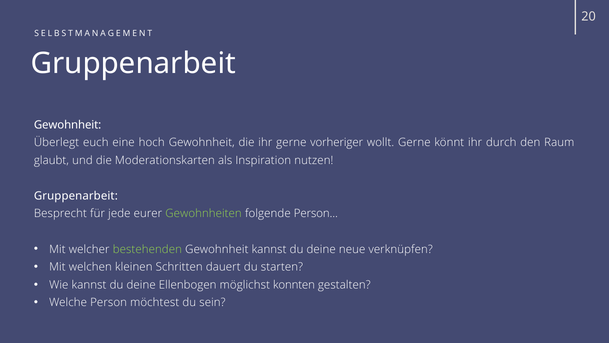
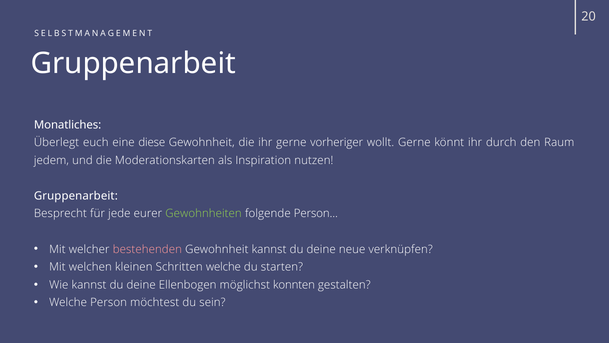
Gewohnheit at (68, 125): Gewohnheit -> Monatliches
hoch: hoch -> diese
glaubt: glaubt -> jedem
bestehenden colour: light green -> pink
Schritten dauert: dauert -> welche
